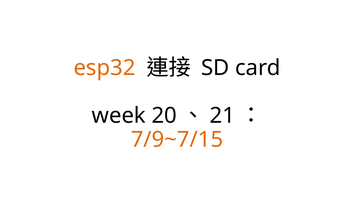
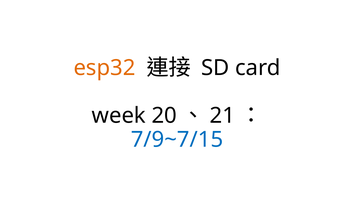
7/9~7/15 colour: orange -> blue
